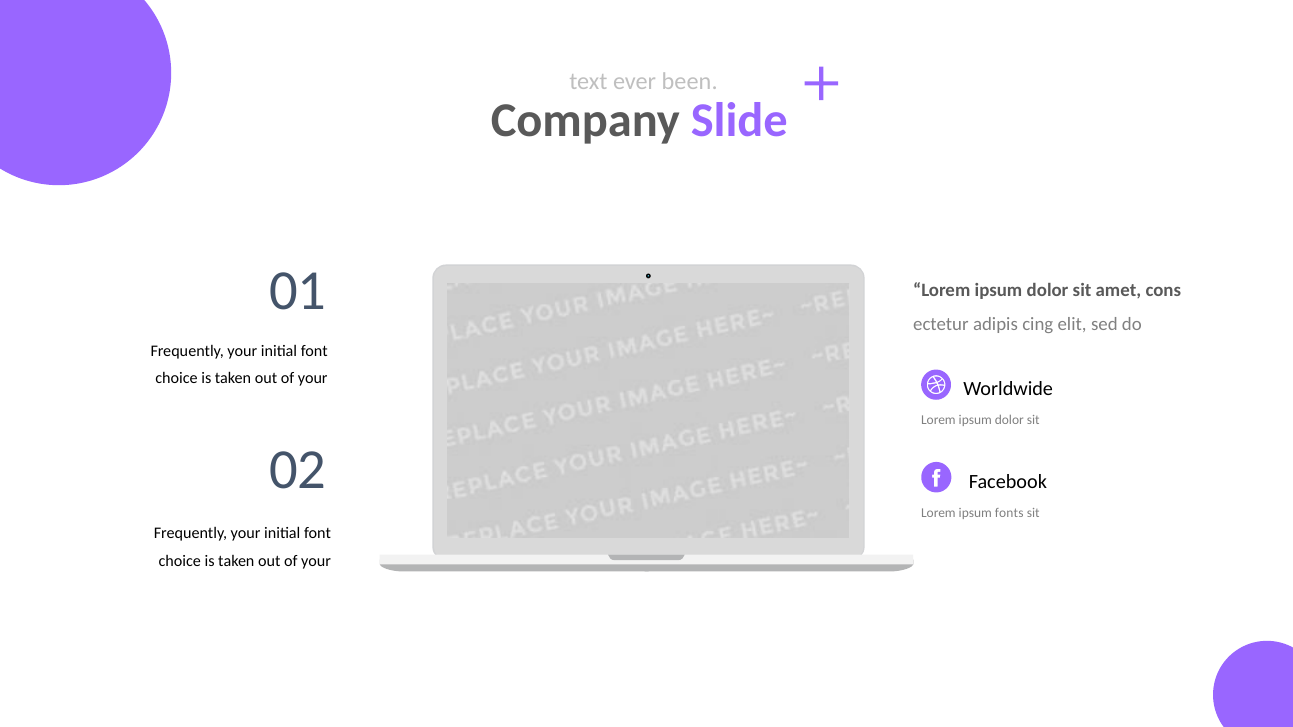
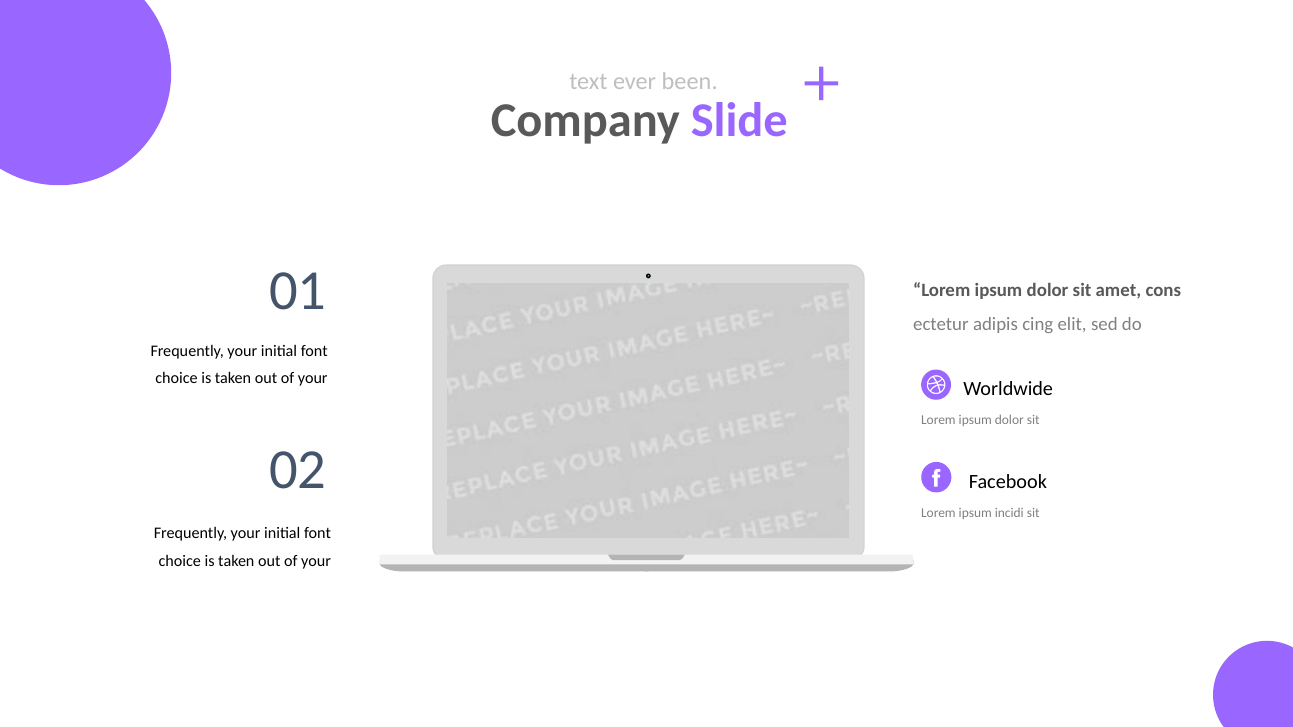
fonts: fonts -> incidi
